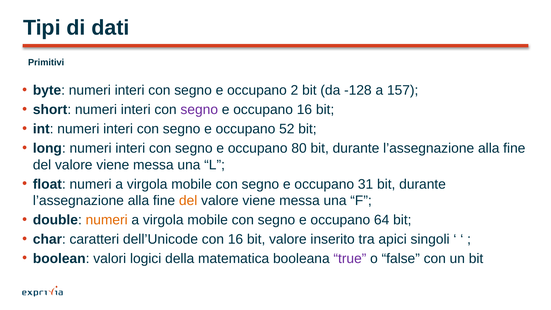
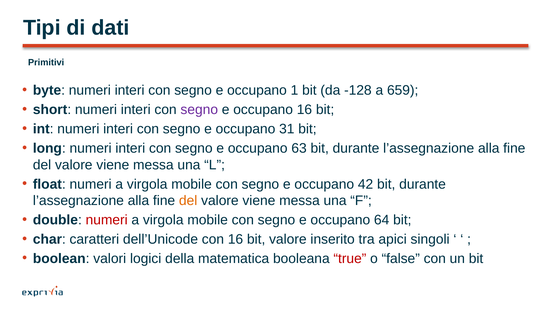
2: 2 -> 1
157: 157 -> 659
52: 52 -> 31
80: 80 -> 63
31: 31 -> 42
numeri at (107, 220) colour: orange -> red
true colour: purple -> red
